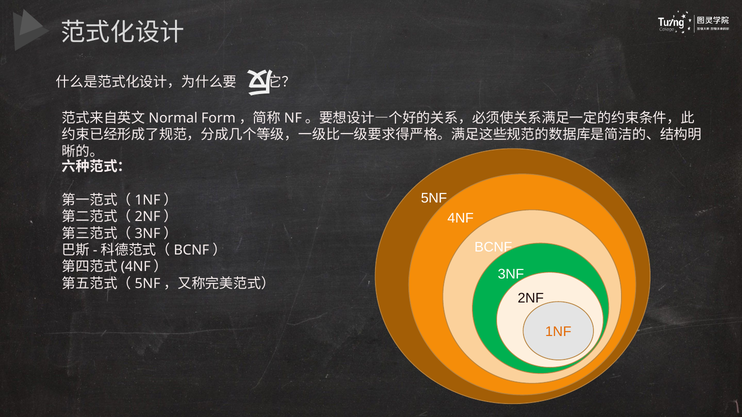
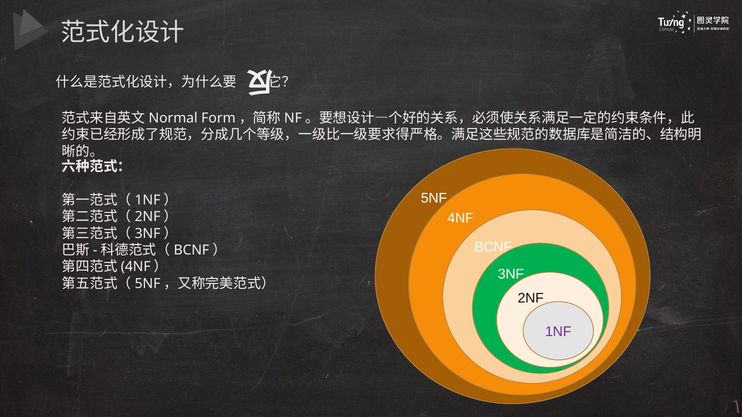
1NF colour: orange -> purple
